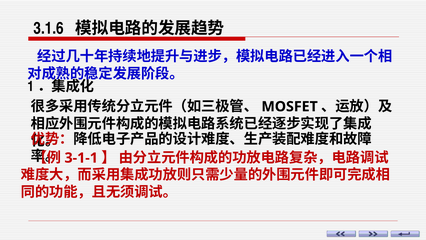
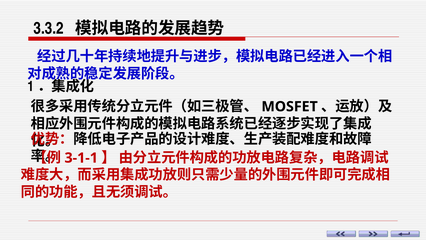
3.1.6: 3.1.6 -> 3.3.2
